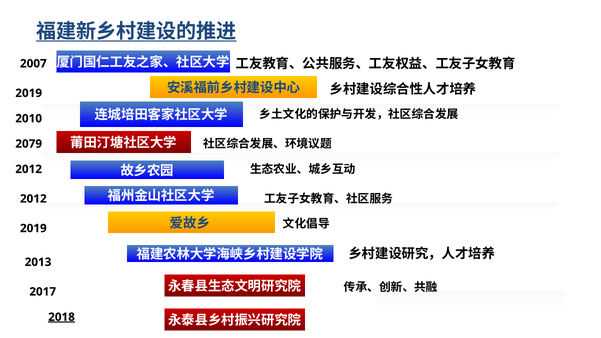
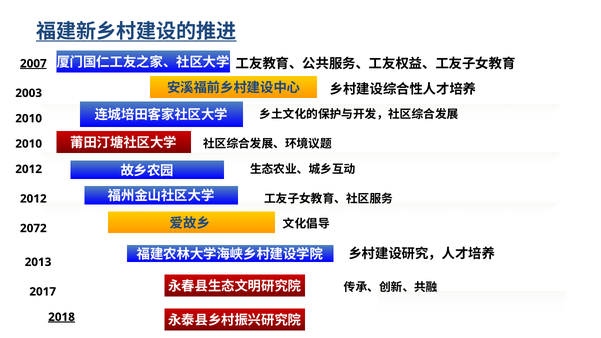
2007 underline: none -> present
2019 at (29, 93): 2019 -> 2003
2079 at (29, 144): 2079 -> 2010
2019 at (33, 228): 2019 -> 2072
